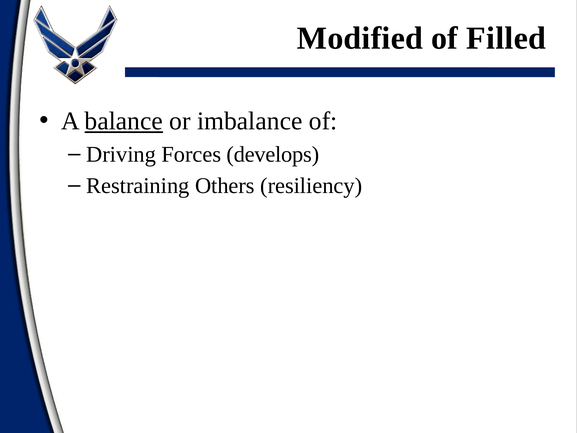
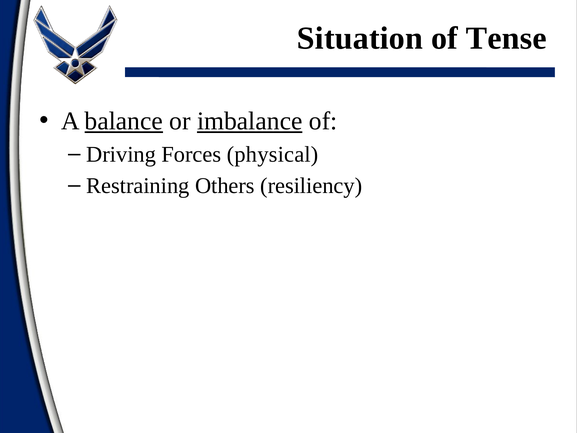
Modified: Modified -> Situation
Filled: Filled -> Tense
imbalance underline: none -> present
develops: develops -> physical
